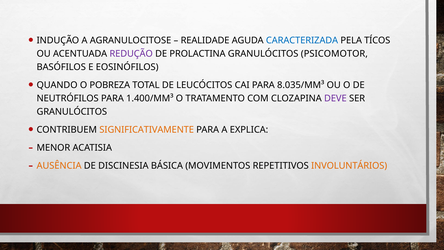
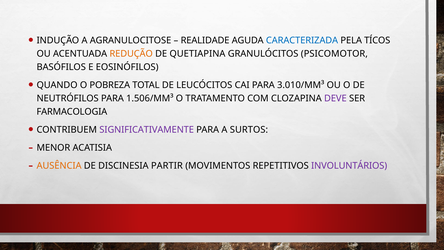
REDUÇÃO colour: purple -> orange
PROLACTINA: PROLACTINA -> QUETIAPINA
8.035/MM³: 8.035/MM³ -> 3.010/MM³
1.400/MM³: 1.400/MM³ -> 1.506/MM³
GRANULÓCITOS at (72, 112): GRANULÓCITOS -> FARMACOLOGIA
SIGNIFICATIVAMENTE colour: orange -> purple
EXPLICA: EXPLICA -> SURTOS
BÁSICA: BÁSICA -> PARTIR
INVOLUNTÁRIOS colour: orange -> purple
